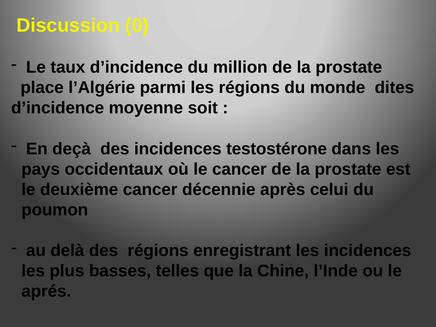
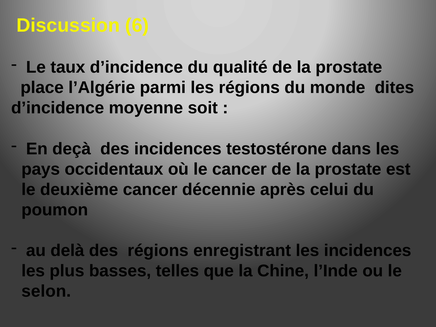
0: 0 -> 6
million: million -> qualité
aprés: aprés -> selon
